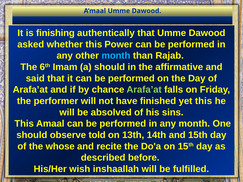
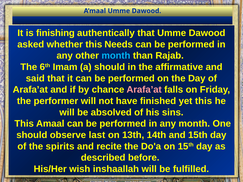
Power: Power -> Needs
Arafa’at at (144, 90) colour: light green -> pink
told: told -> last
whose: whose -> spirits
